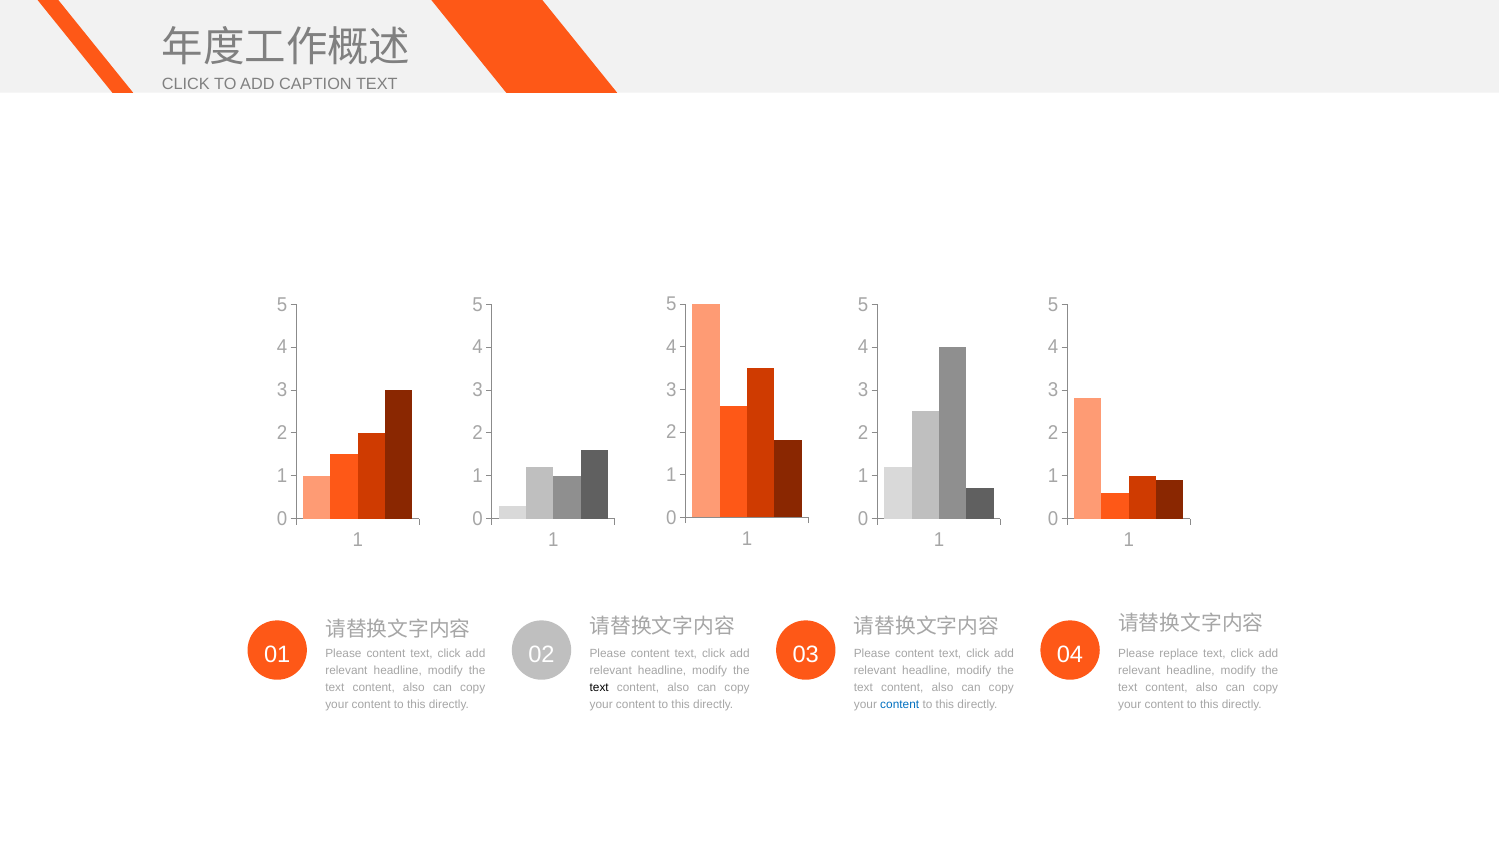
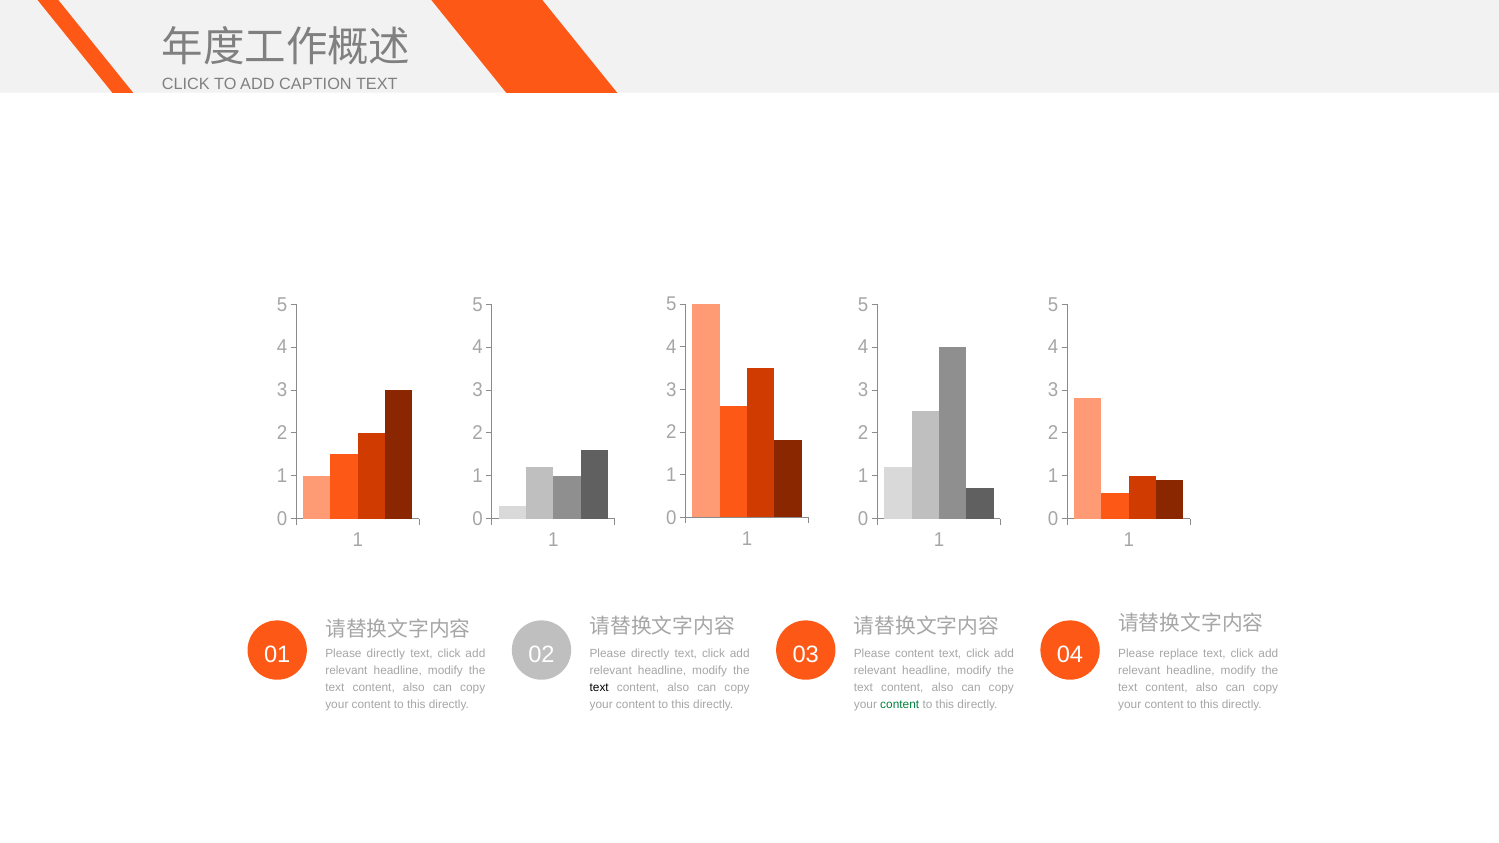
01 Please content: content -> directly
content at (386, 654): content -> directly
content at (900, 705) colour: blue -> green
